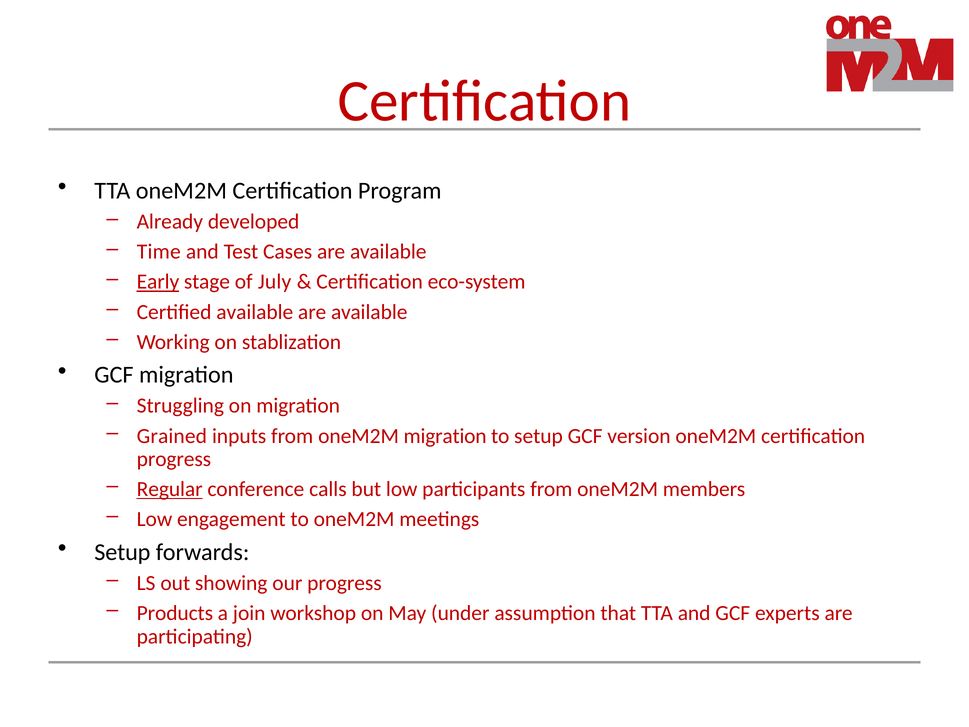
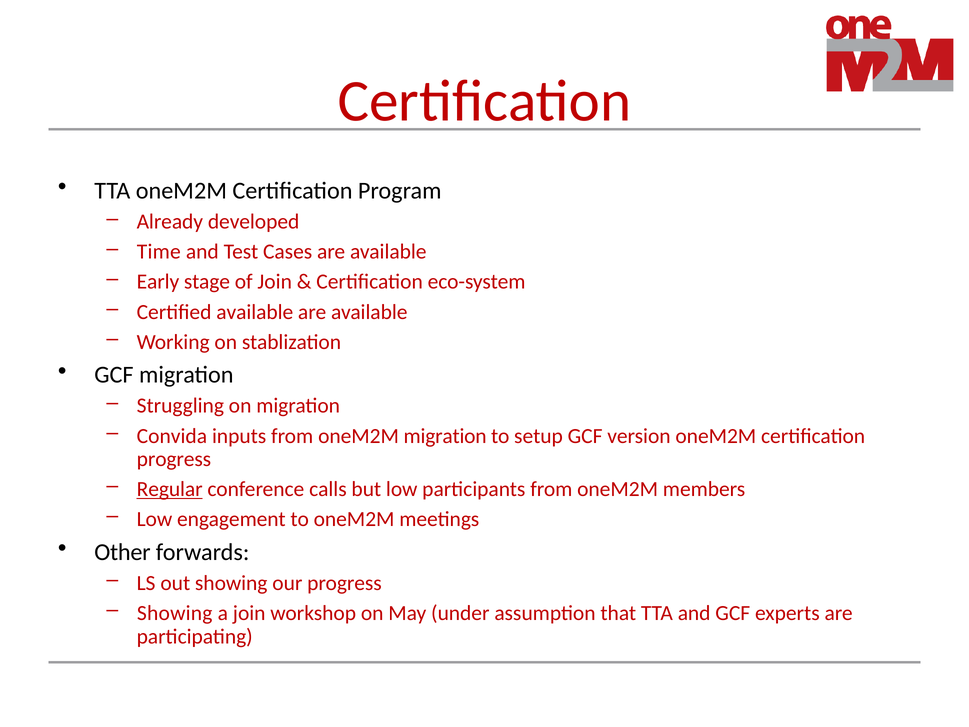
Early underline: present -> none
of July: July -> Join
Grained: Grained -> Convida
Setup at (122, 552): Setup -> Other
Products at (175, 613): Products -> Showing
